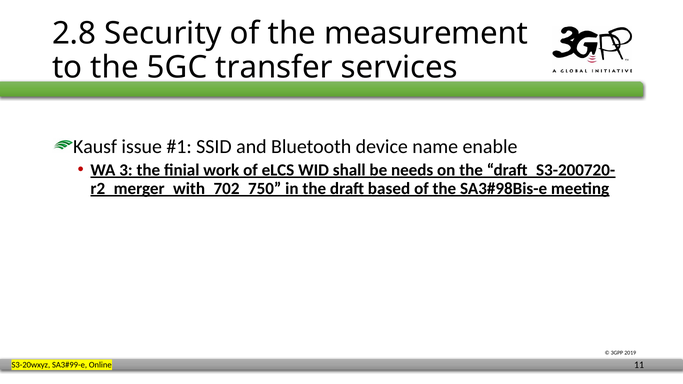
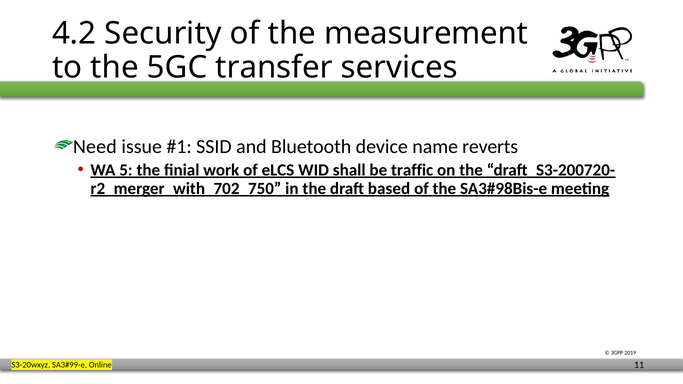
2.8: 2.8 -> 4.2
Kausf: Kausf -> Need
enable: enable -> reverts
3: 3 -> 5
needs: needs -> traffic
